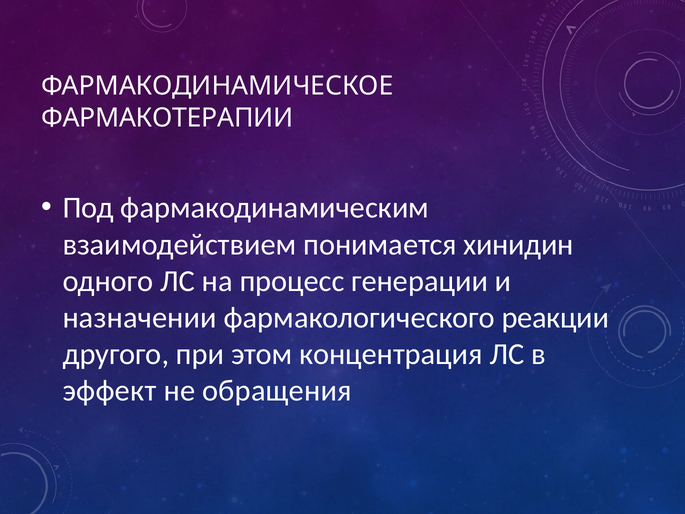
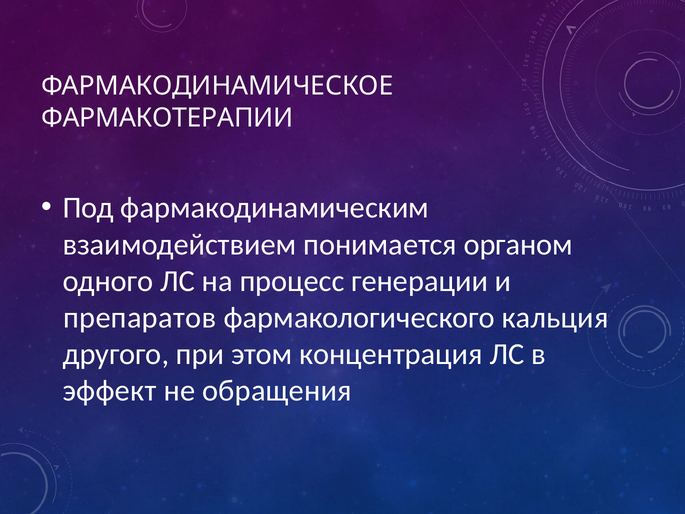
хинидин: хинидин -> органом
назначении: назначении -> препаратов
реакции: реакции -> кальция
